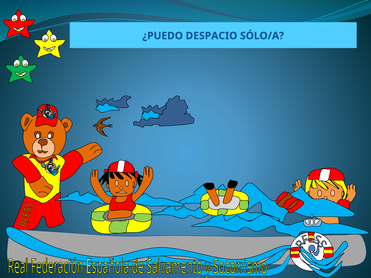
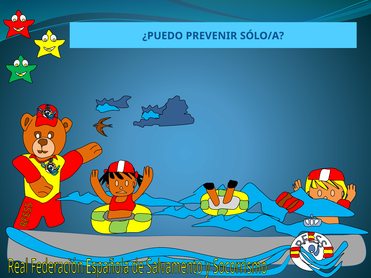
DESPACIO: DESPACIO -> PREVENIR
